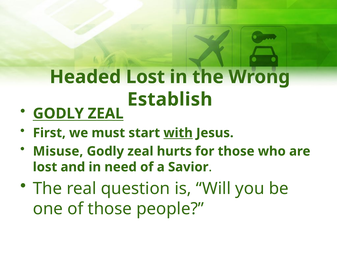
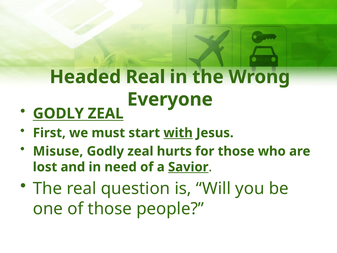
Headed Lost: Lost -> Real
Establish: Establish -> Everyone
Savior underline: none -> present
